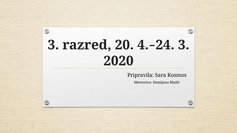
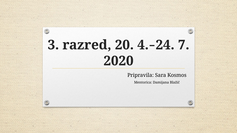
3 at (184, 45): 3 -> 7
